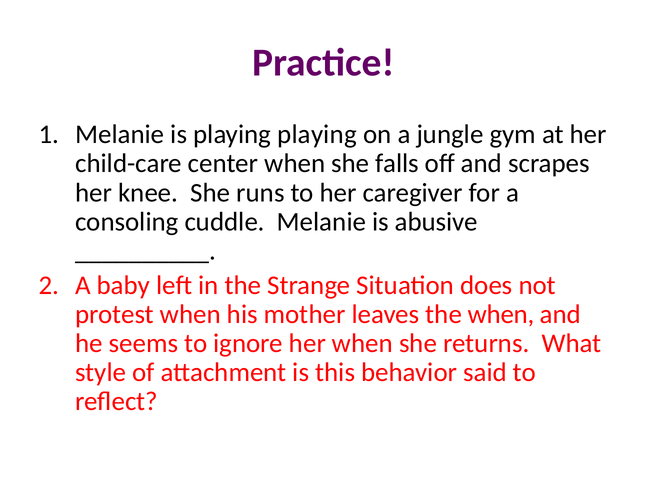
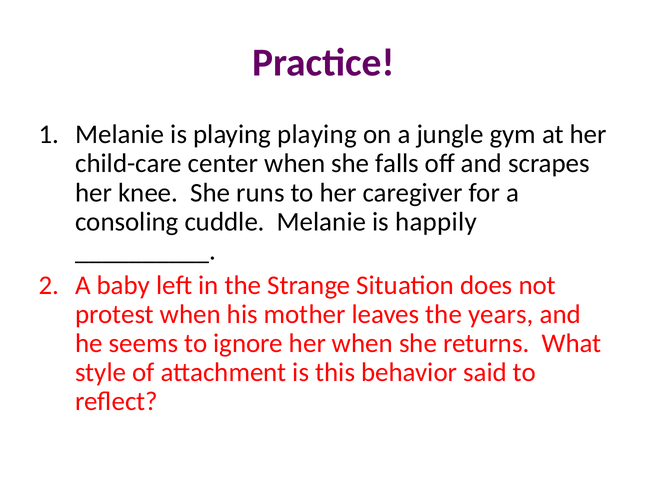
abusive: abusive -> happily
the when: when -> years
